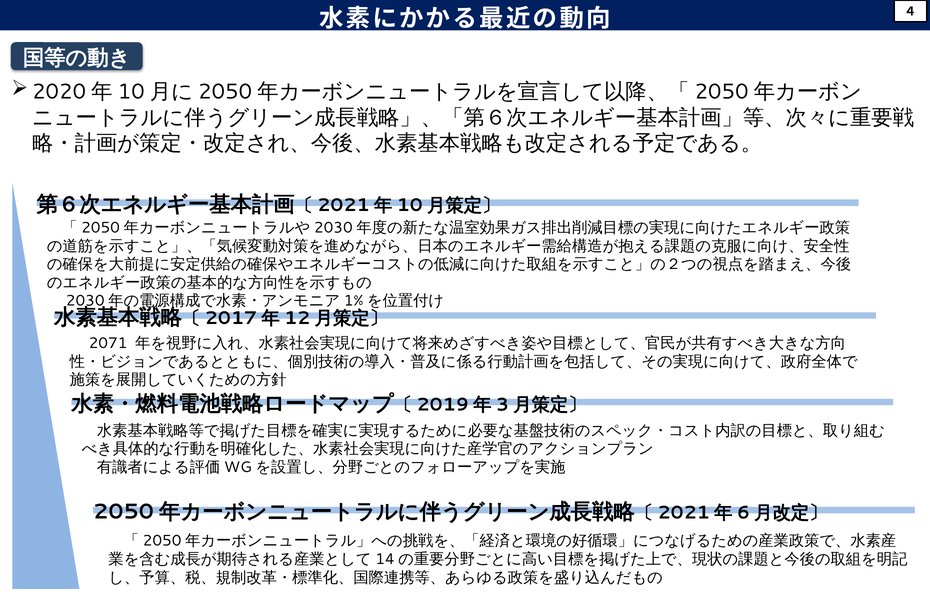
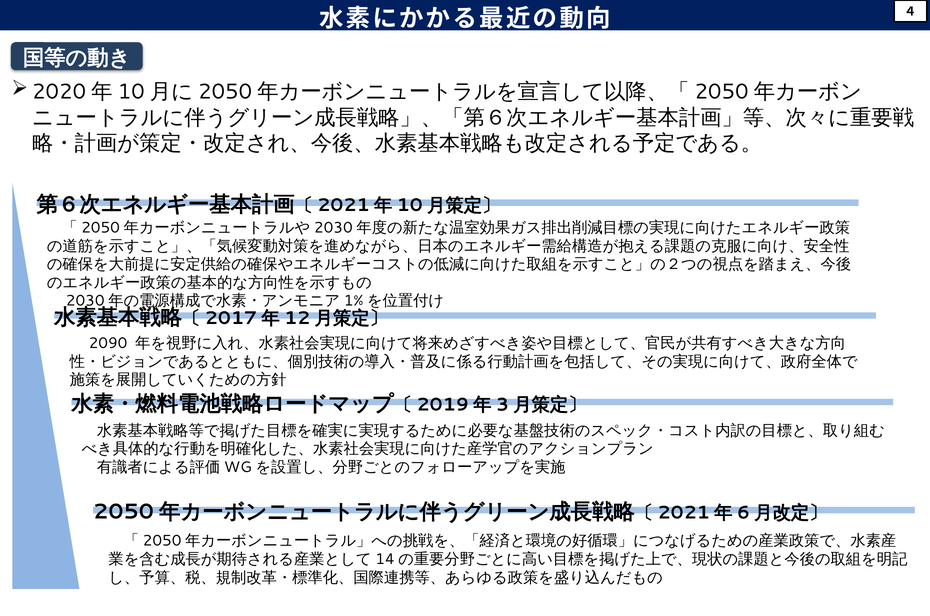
2071: 2071 -> 2090
